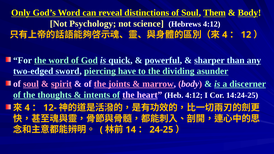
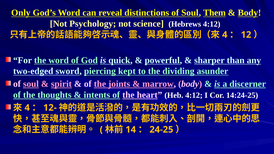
have: have -> kept
